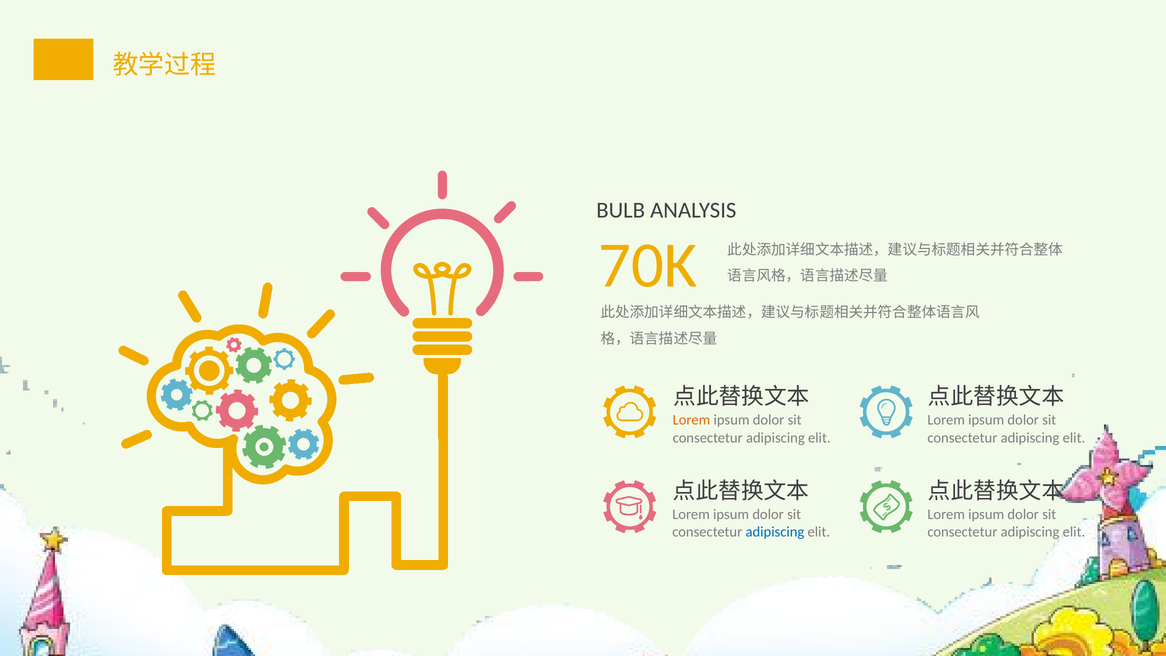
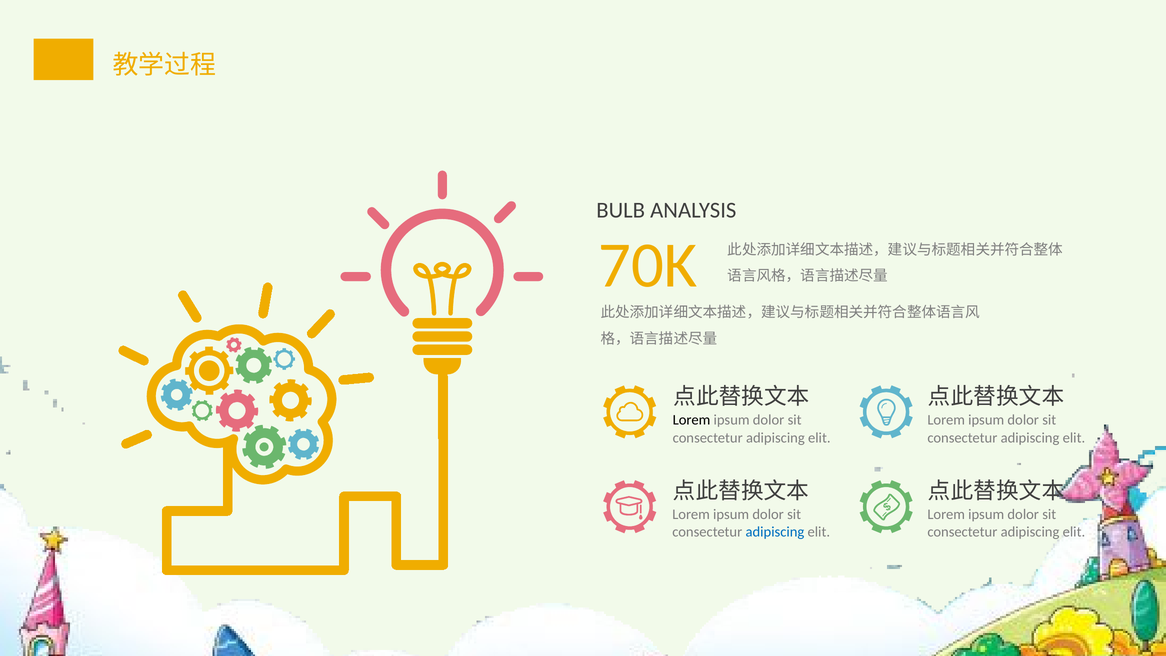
Lorem at (692, 420) colour: orange -> black
